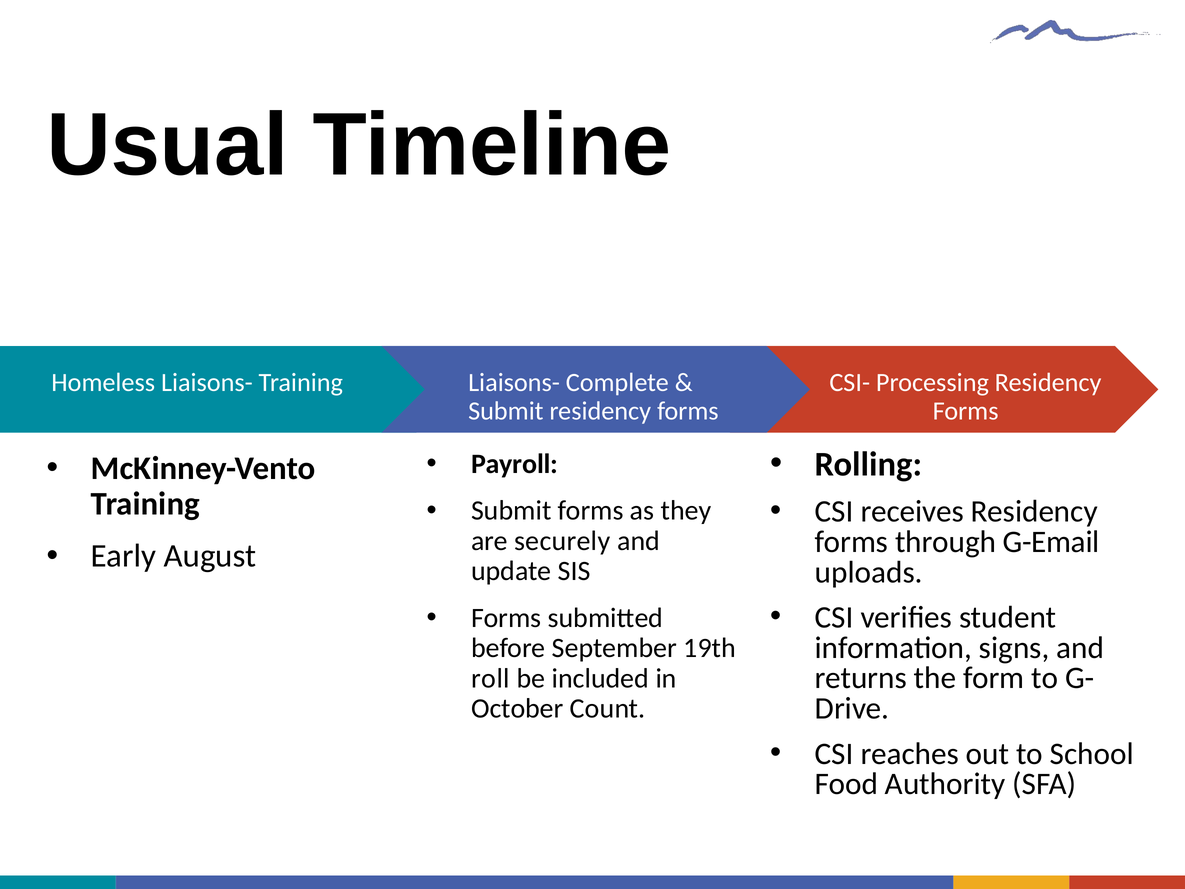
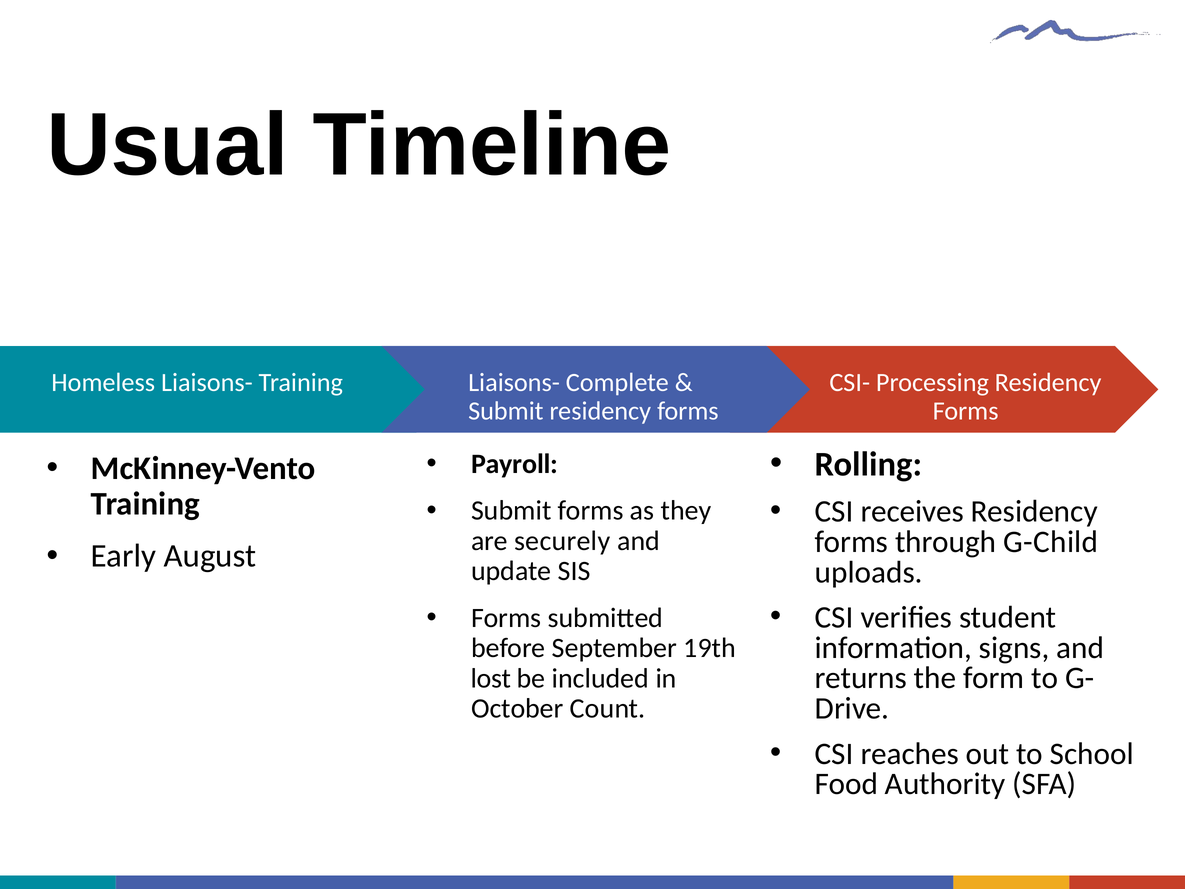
G-Email: G-Email -> G-Child
roll: roll -> lost
